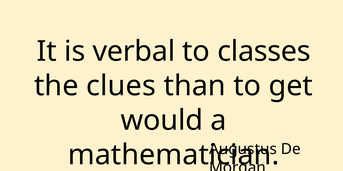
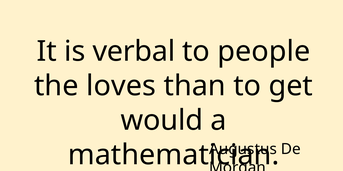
classes: classes -> people
clues: clues -> loves
